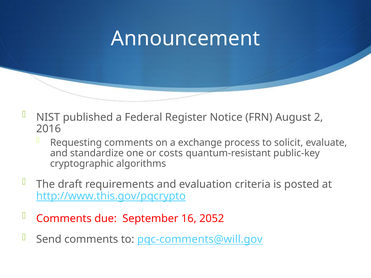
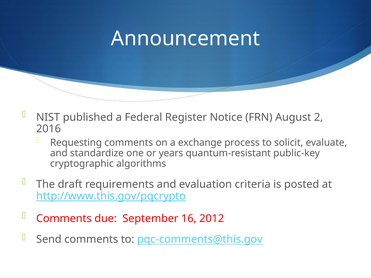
costs: costs -> years
2052: 2052 -> 2012
pqc-comments@will.gov: pqc-comments@will.gov -> pqc-comments@this.gov
